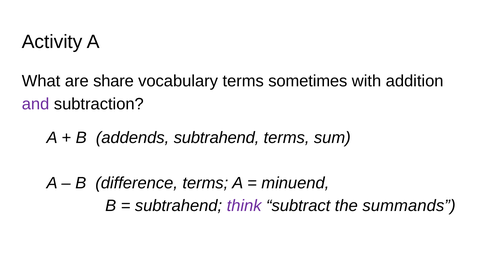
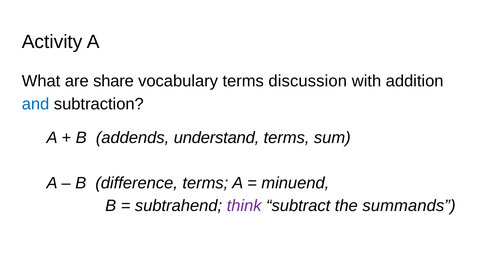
sometimes: sometimes -> discussion
and colour: purple -> blue
addends subtrahend: subtrahend -> understand
